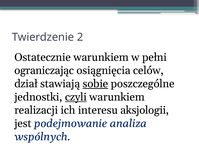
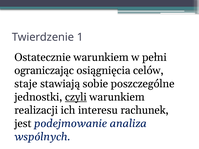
2: 2 -> 1
dział: dział -> staje
sobie underline: present -> none
aksjologii: aksjologii -> rachunek
